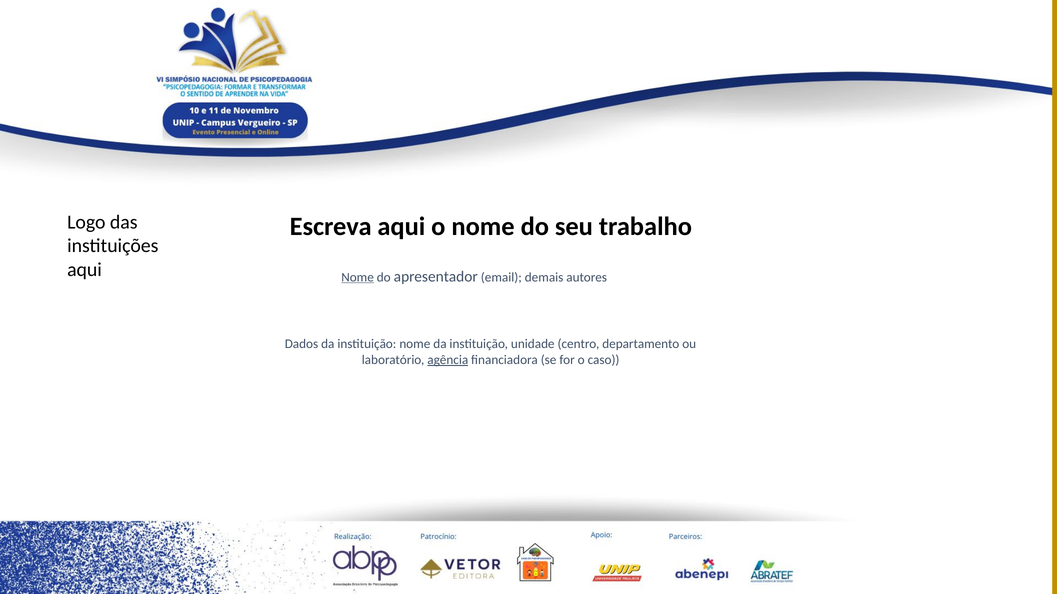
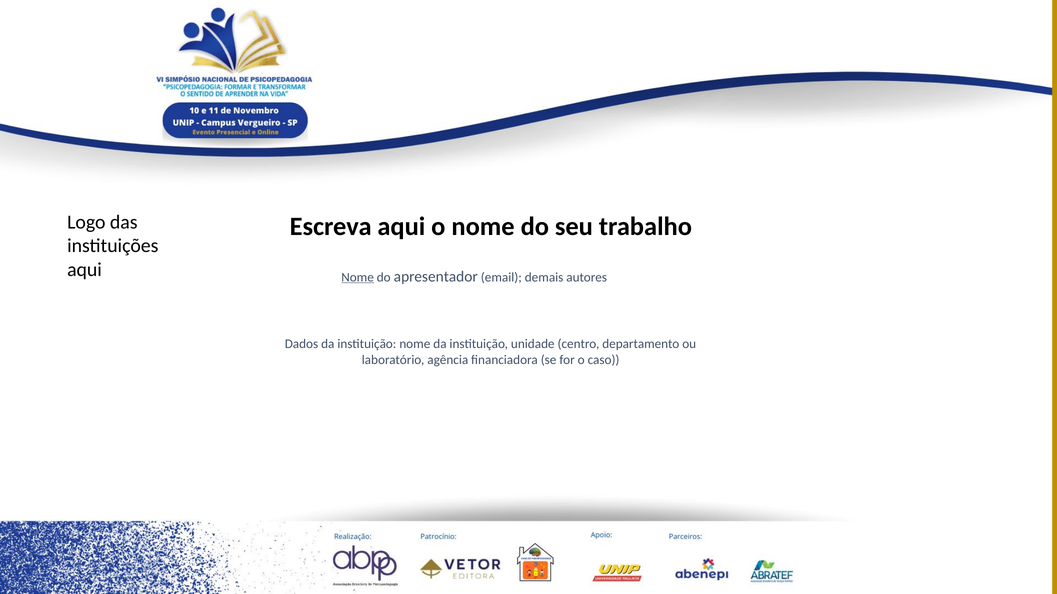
agência underline: present -> none
